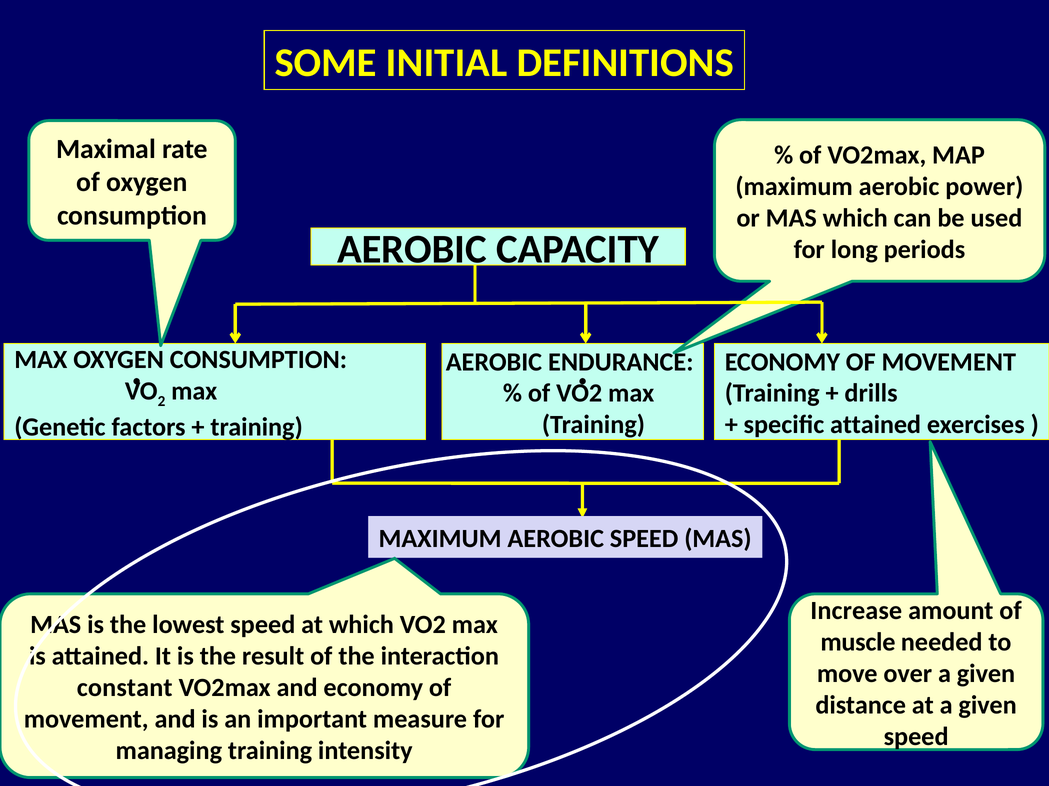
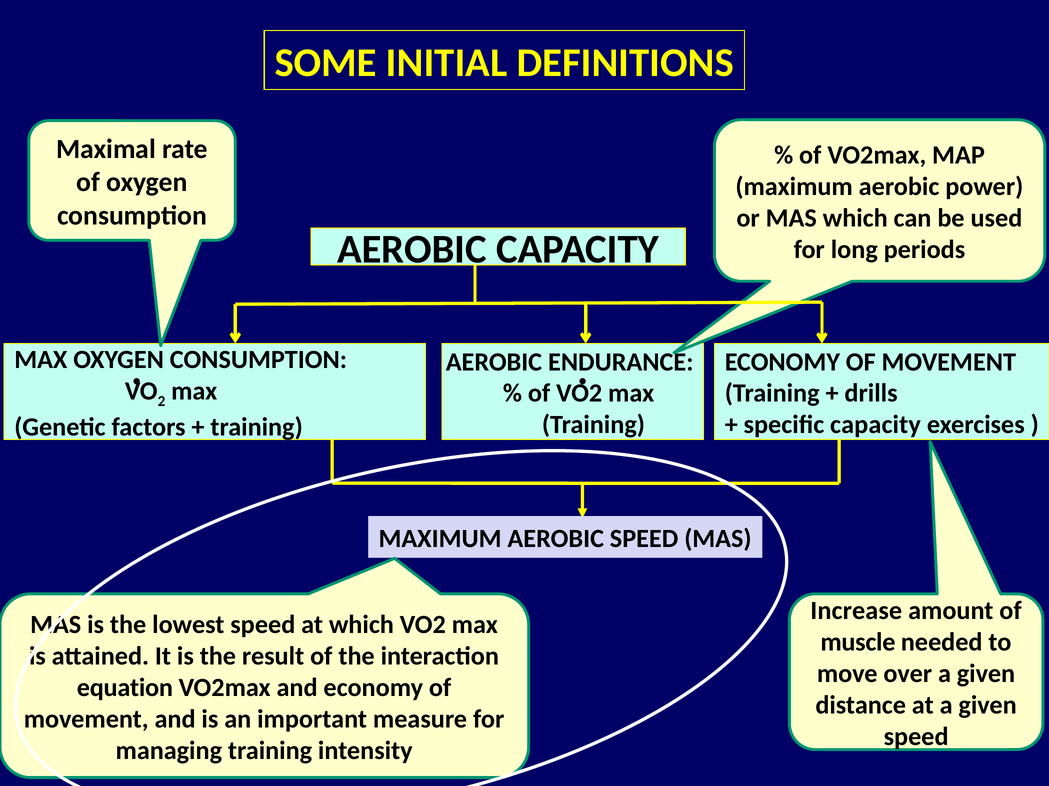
specific attained: attained -> capacity
constant: constant -> equation
